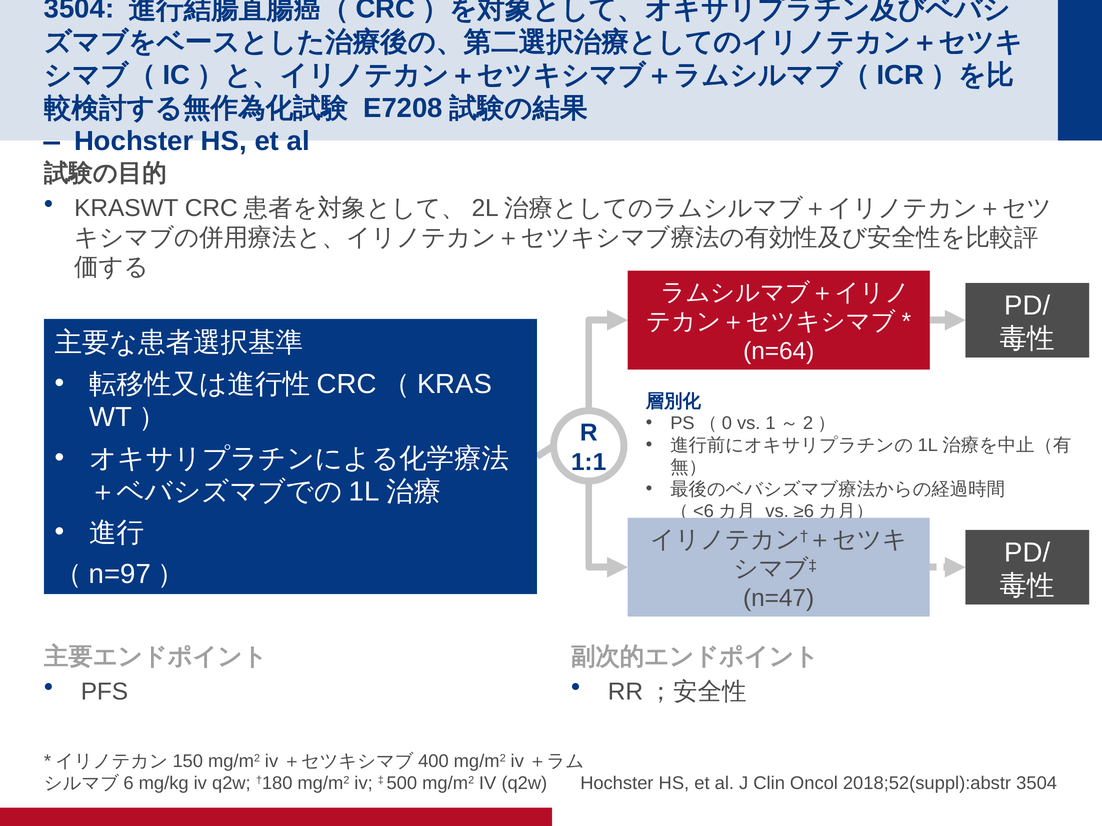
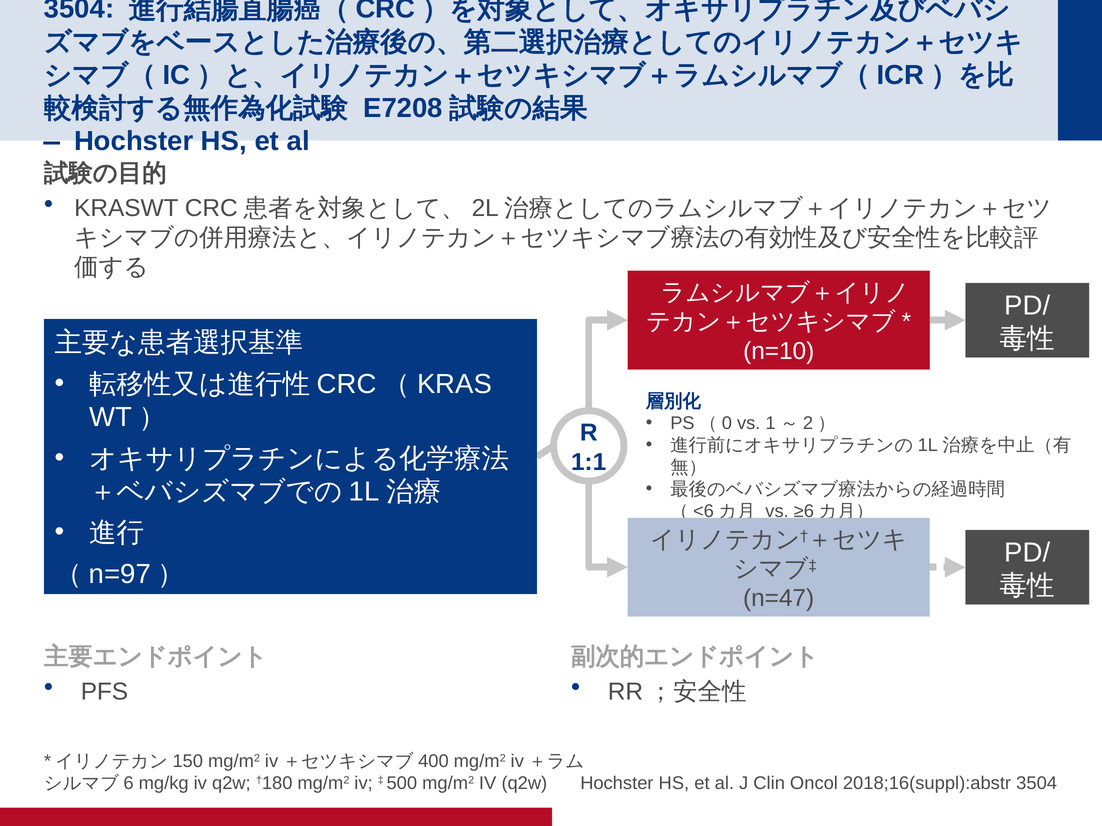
n=64: n=64 -> n=10
2018;52(suppl):abstr: 2018;52(suppl):abstr -> 2018;16(suppl):abstr
